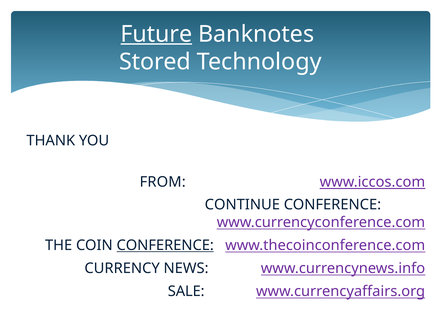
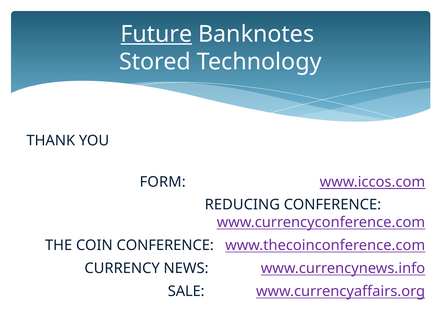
FROM: FROM -> FORM
CONTINUE: CONTINUE -> REDUCING
CONFERENCE at (165, 246) underline: present -> none
